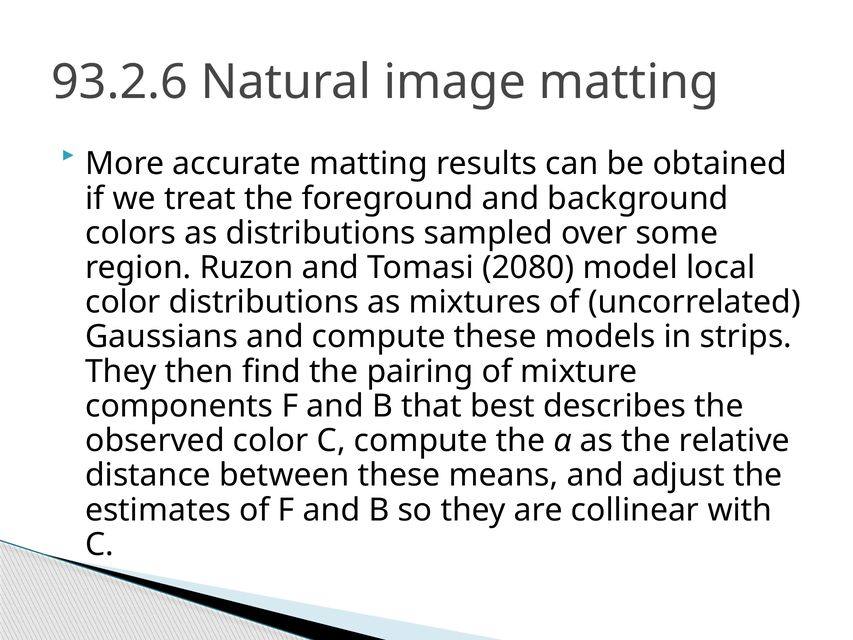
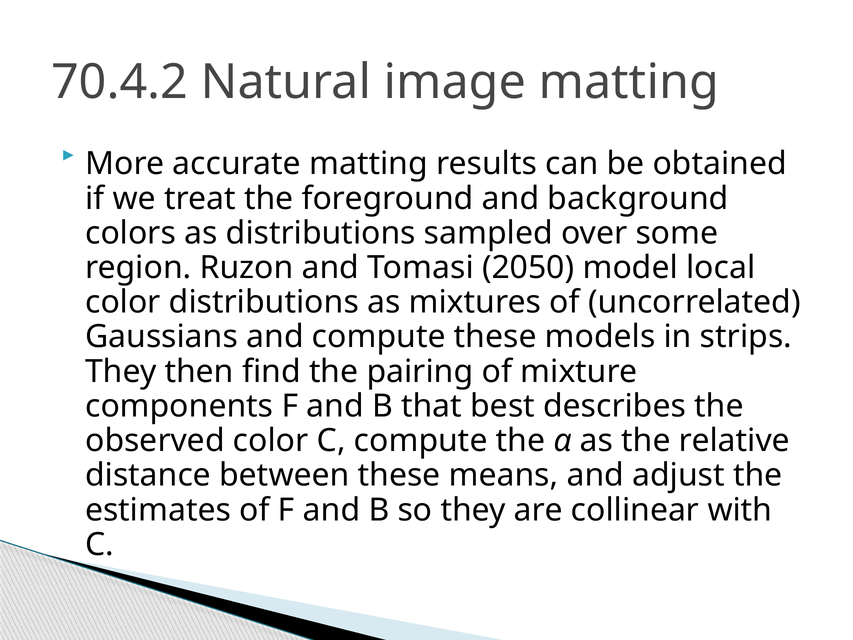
93.2.6: 93.2.6 -> 70.4.2
2080: 2080 -> 2050
